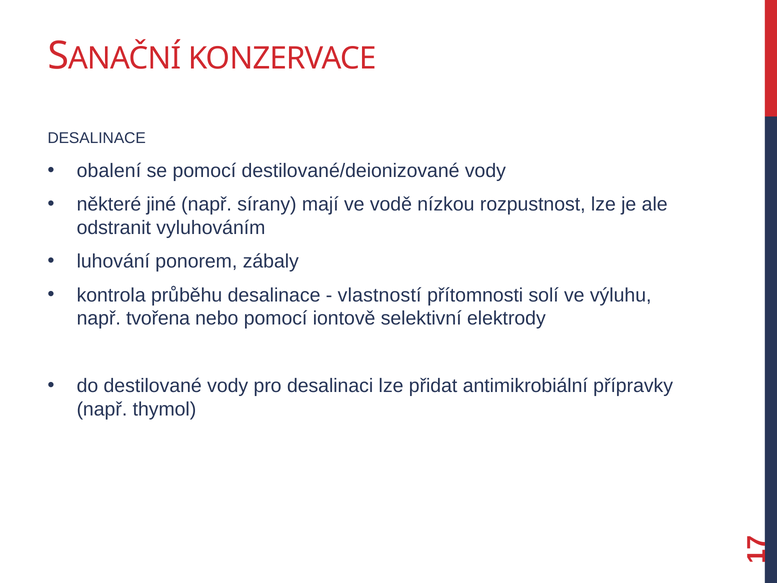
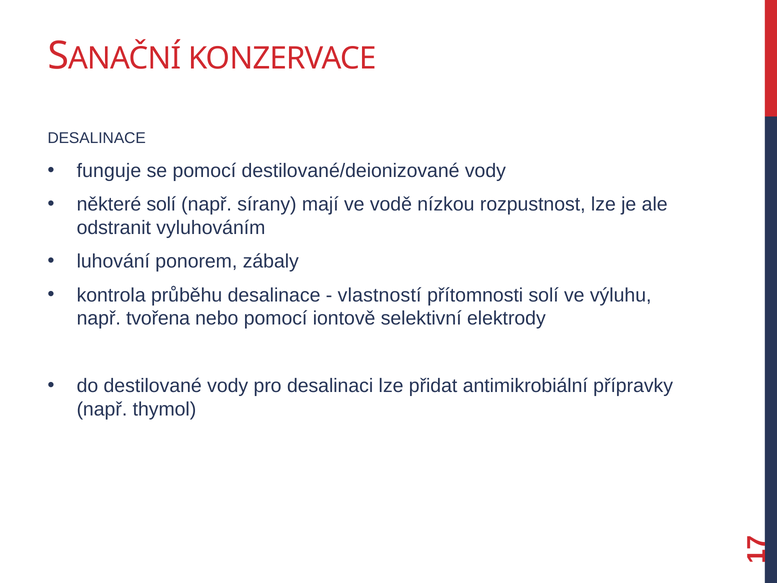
obalení: obalení -> funguje
některé jiné: jiné -> solí
